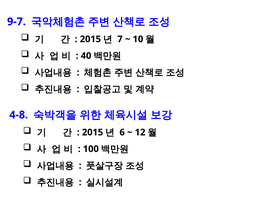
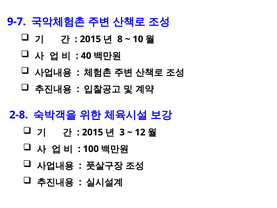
7: 7 -> 8
4-8: 4-8 -> 2-8
6: 6 -> 3
